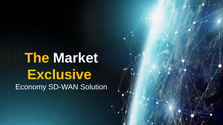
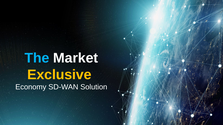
The colour: yellow -> light blue
